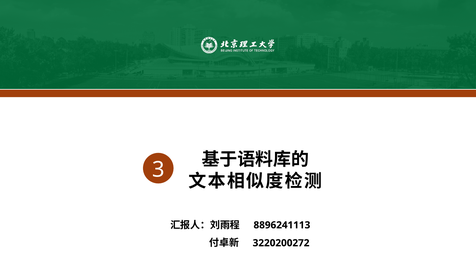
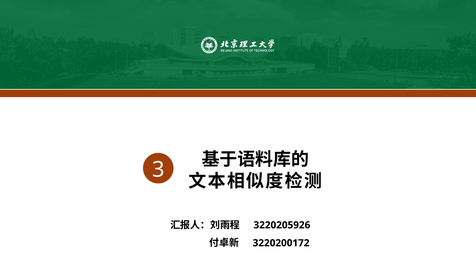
8896241113: 8896241113 -> 3220205926
3220200272: 3220200272 -> 3220200172
